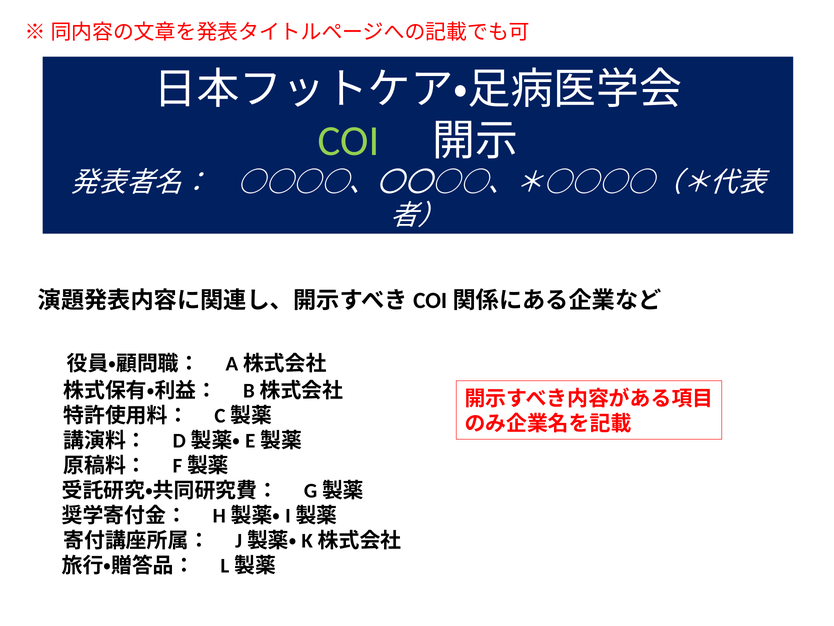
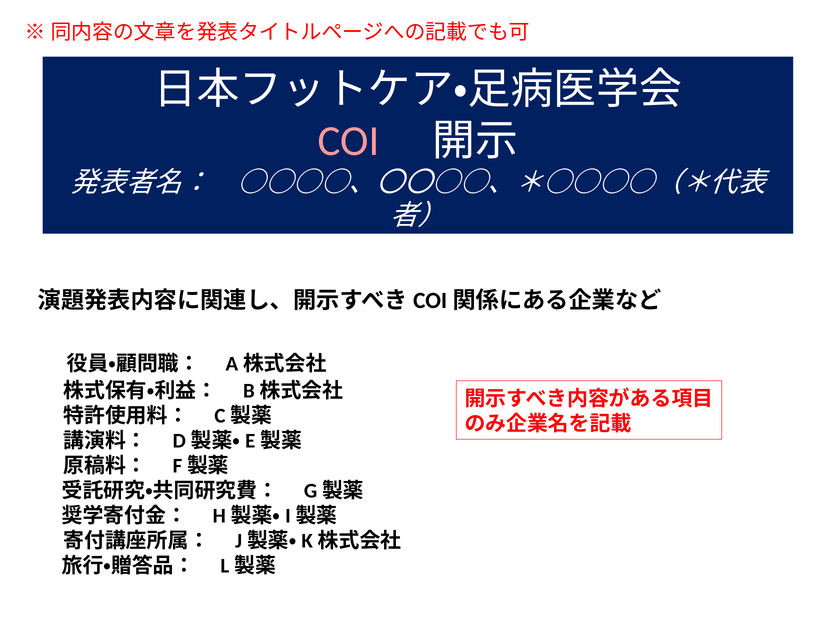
COI colour: light green -> pink
